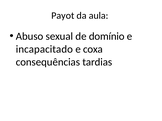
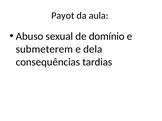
incapacitado: incapacitado -> submeterem
coxa: coxa -> dela
